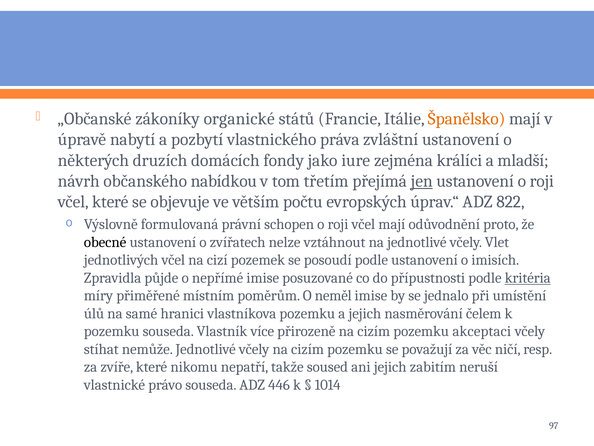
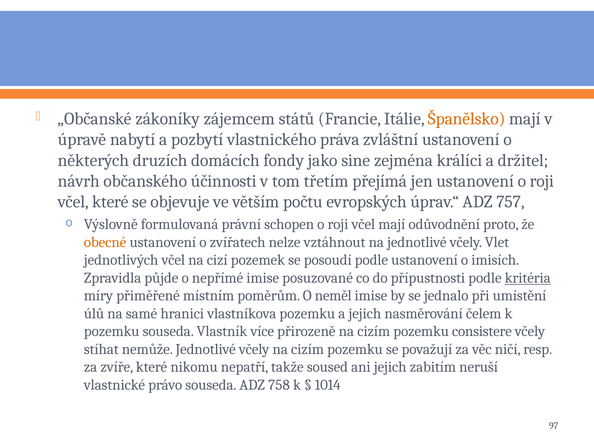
organické: organické -> zájemcem
iure: iure -> sine
mladší: mladší -> držitel
nabídkou: nabídkou -> účinnosti
jen underline: present -> none
822: 822 -> 757
obecné colour: black -> orange
akceptaci: akceptaci -> consistere
446: 446 -> 758
